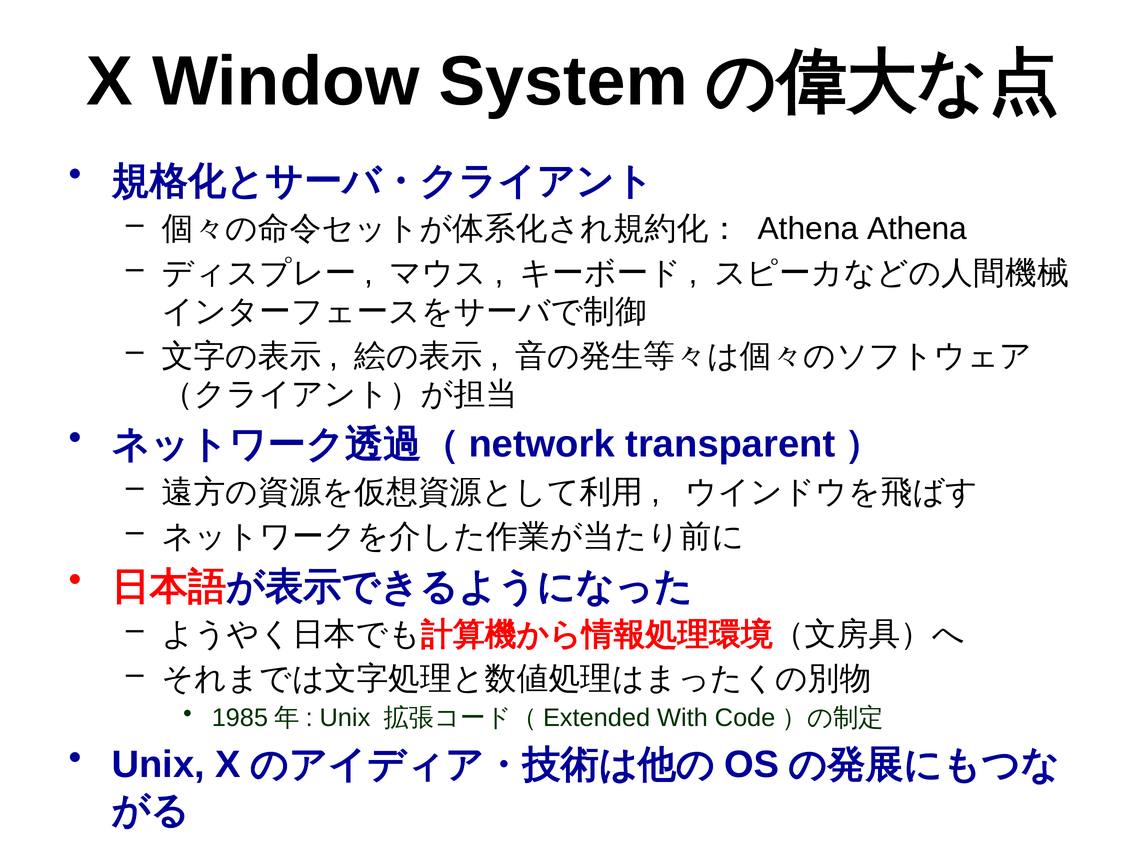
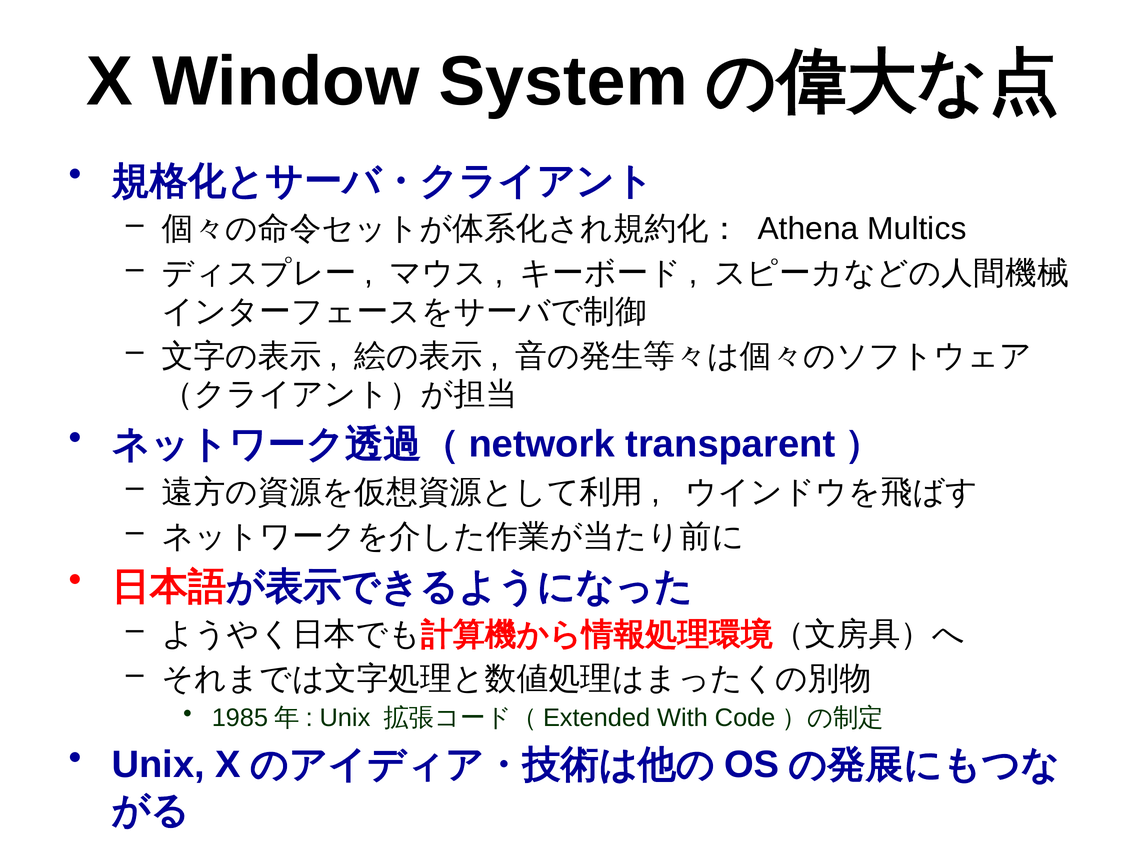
Athena Athena: Athena -> Multics
